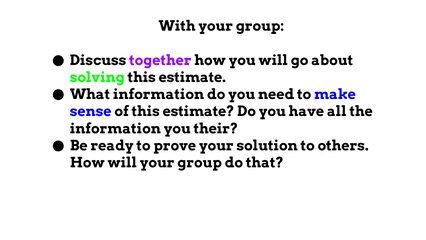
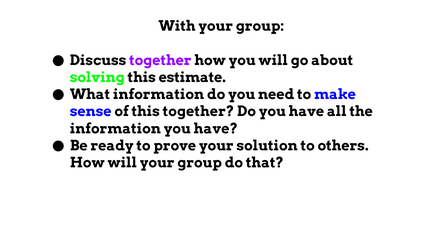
of this estimate: estimate -> together
information you their: their -> have
